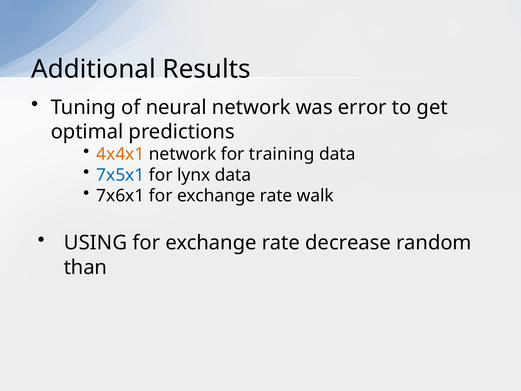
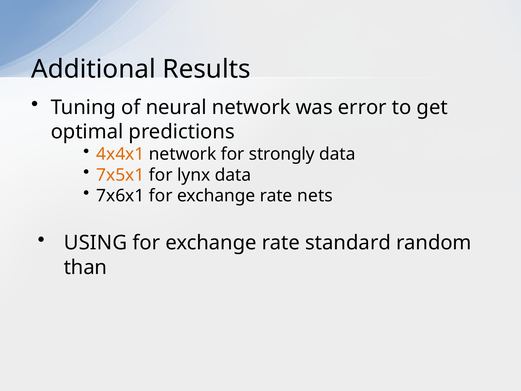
training: training -> strongly
7x5x1 colour: blue -> orange
walk: walk -> nets
decrease: decrease -> standard
